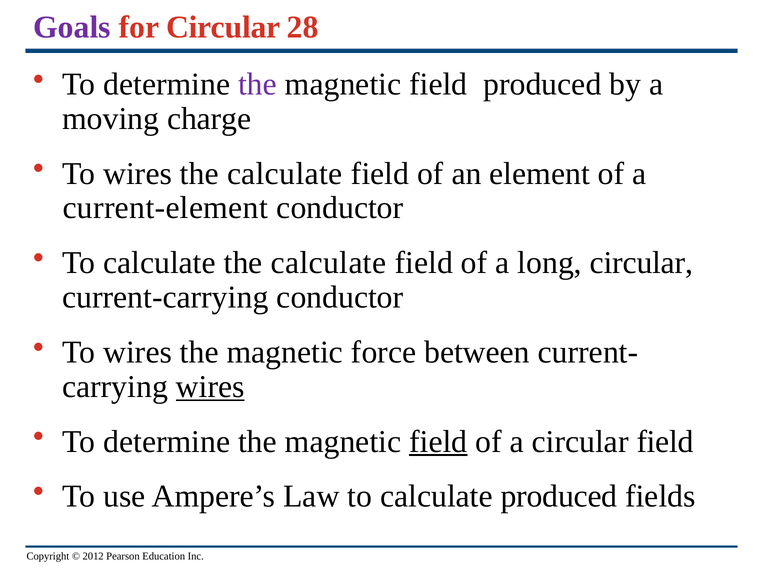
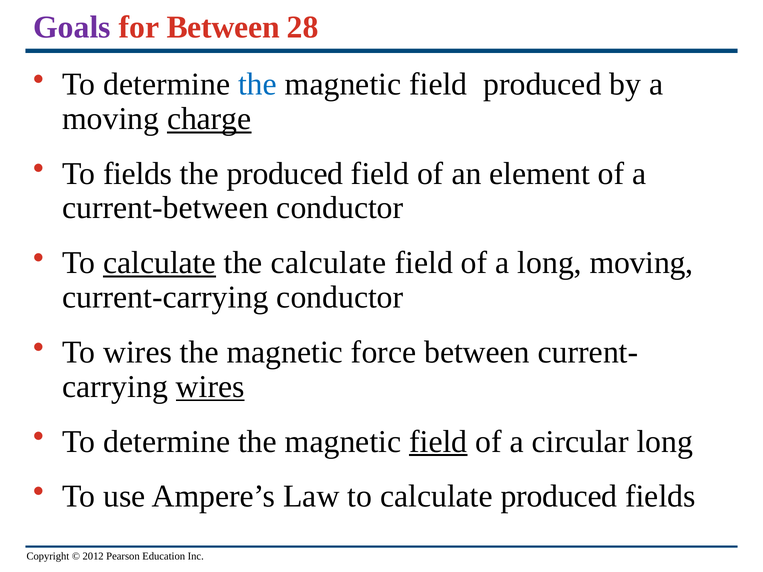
for Circular: Circular -> Between
the at (258, 84) colour: purple -> blue
charge underline: none -> present
wires at (138, 174): wires -> fields
calculate at (285, 174): calculate -> produced
current-element: current-element -> current-between
calculate at (159, 263) underline: none -> present
long circular: circular -> moving
circular field: field -> long
